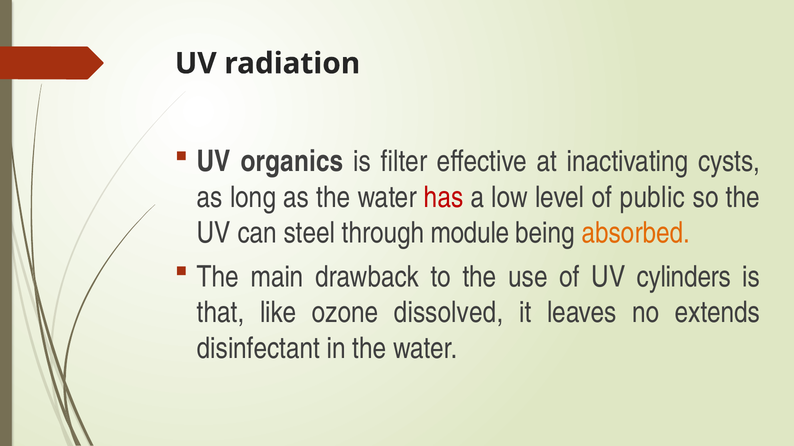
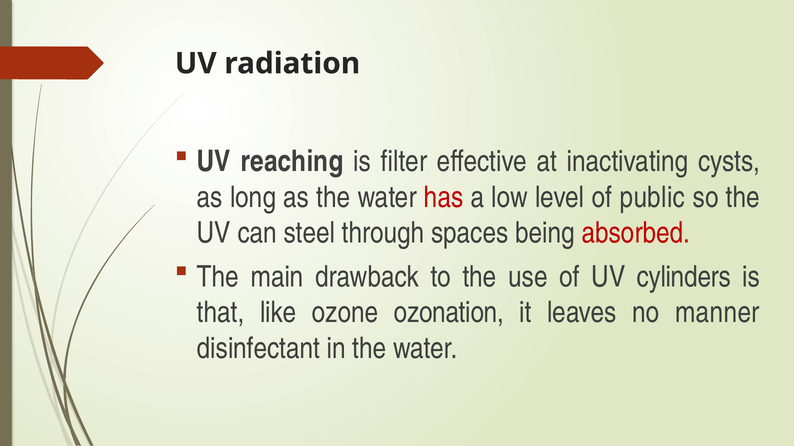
organics: organics -> reaching
module: module -> spaces
absorbed colour: orange -> red
dissolved: dissolved -> ozonation
extends: extends -> manner
